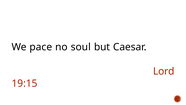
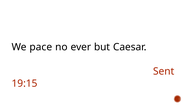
soul: soul -> ever
Lord: Lord -> Sent
